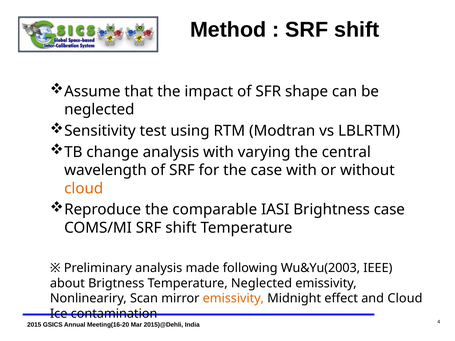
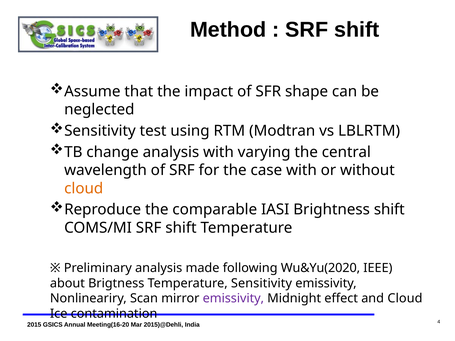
Brightness case: case -> shift
Wu&Yu(2003: Wu&Yu(2003 -> Wu&Yu(2020
Temperature Neglected: Neglected -> Sensitivity
emissivity at (233, 299) colour: orange -> purple
